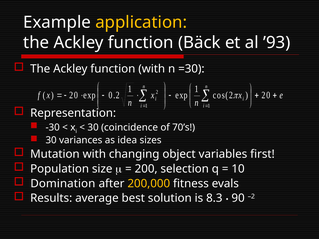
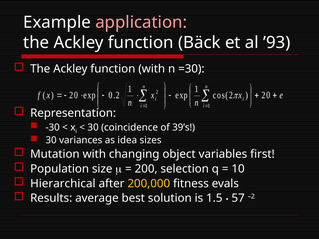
application colour: yellow -> pink
70’s: 70’s -> 39’s
Domination: Domination -> Hierarchical
8.3: 8.3 -> 1.5
90: 90 -> 57
